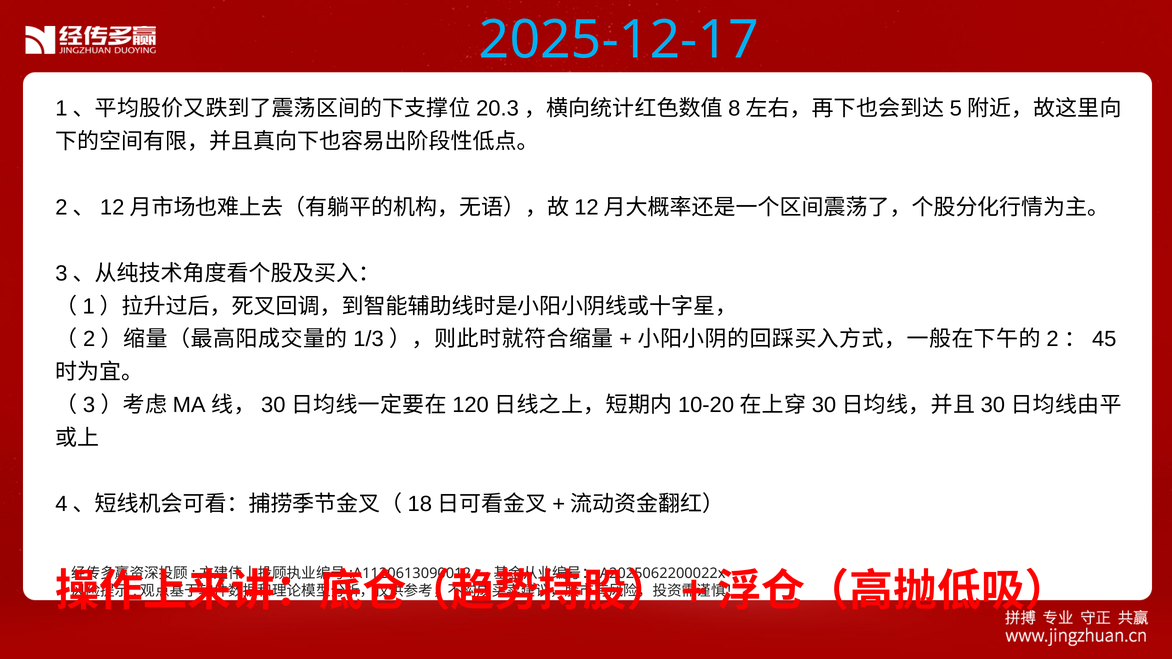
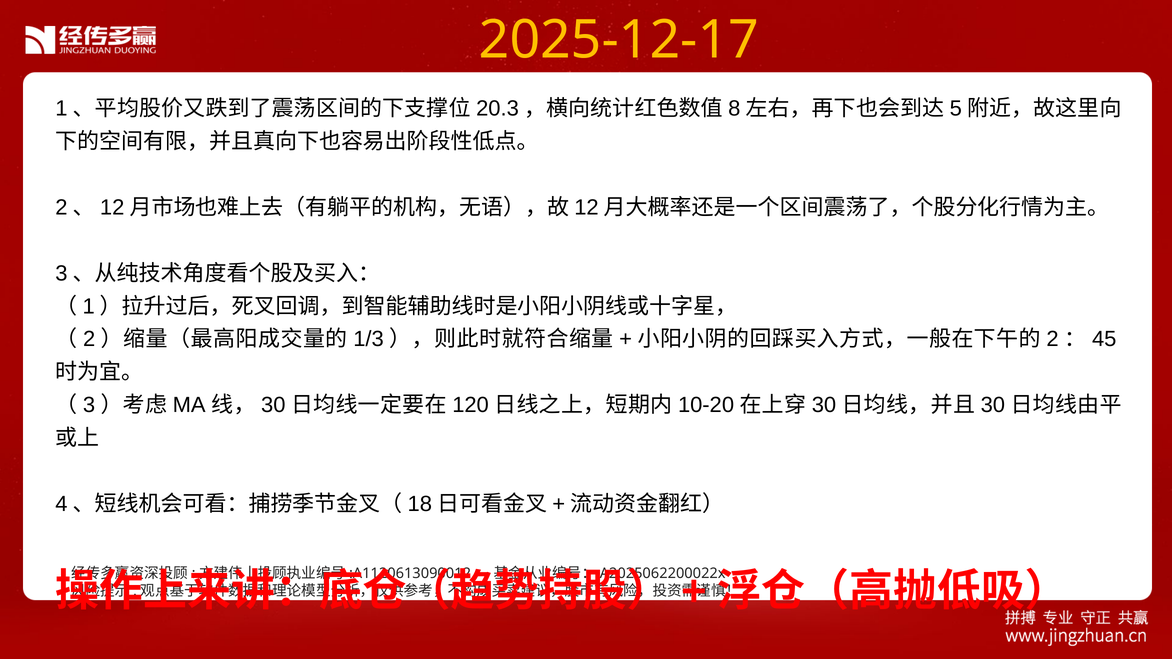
2025-12-17 colour: light blue -> yellow
